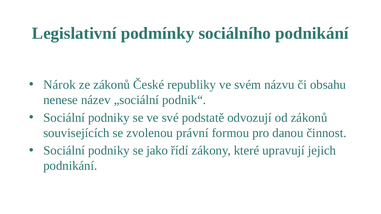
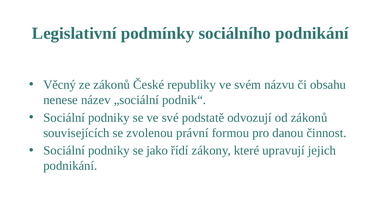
Nárok: Nárok -> Věcný
